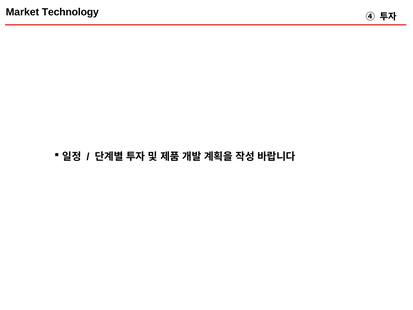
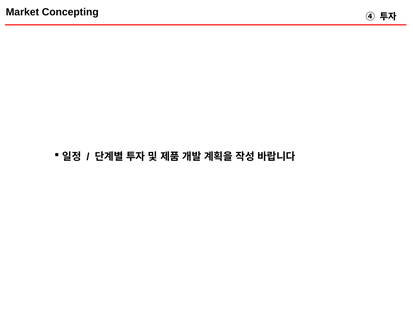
Technology: Technology -> Concepting
